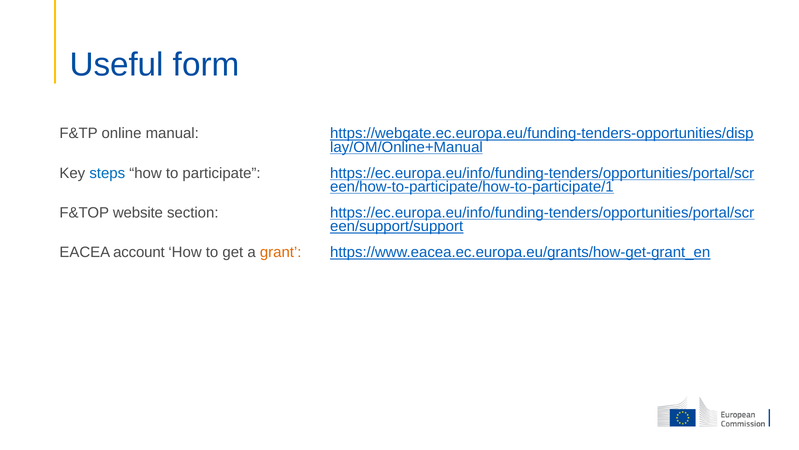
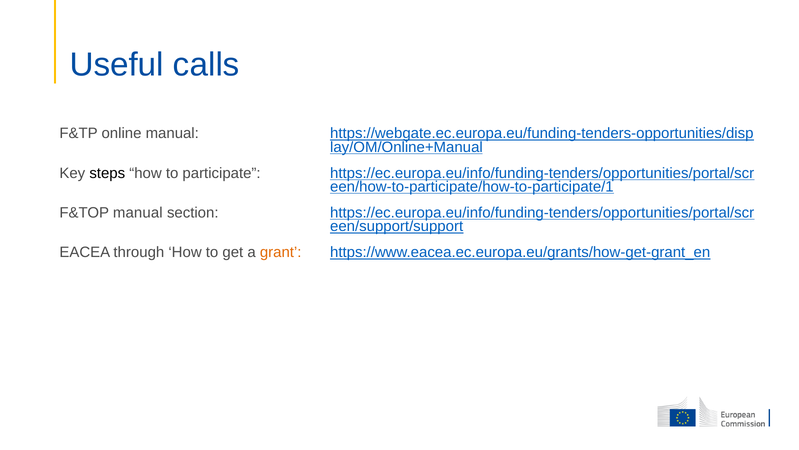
form: form -> calls
steps colour: blue -> black
F&TOP website: website -> manual
account: account -> through
